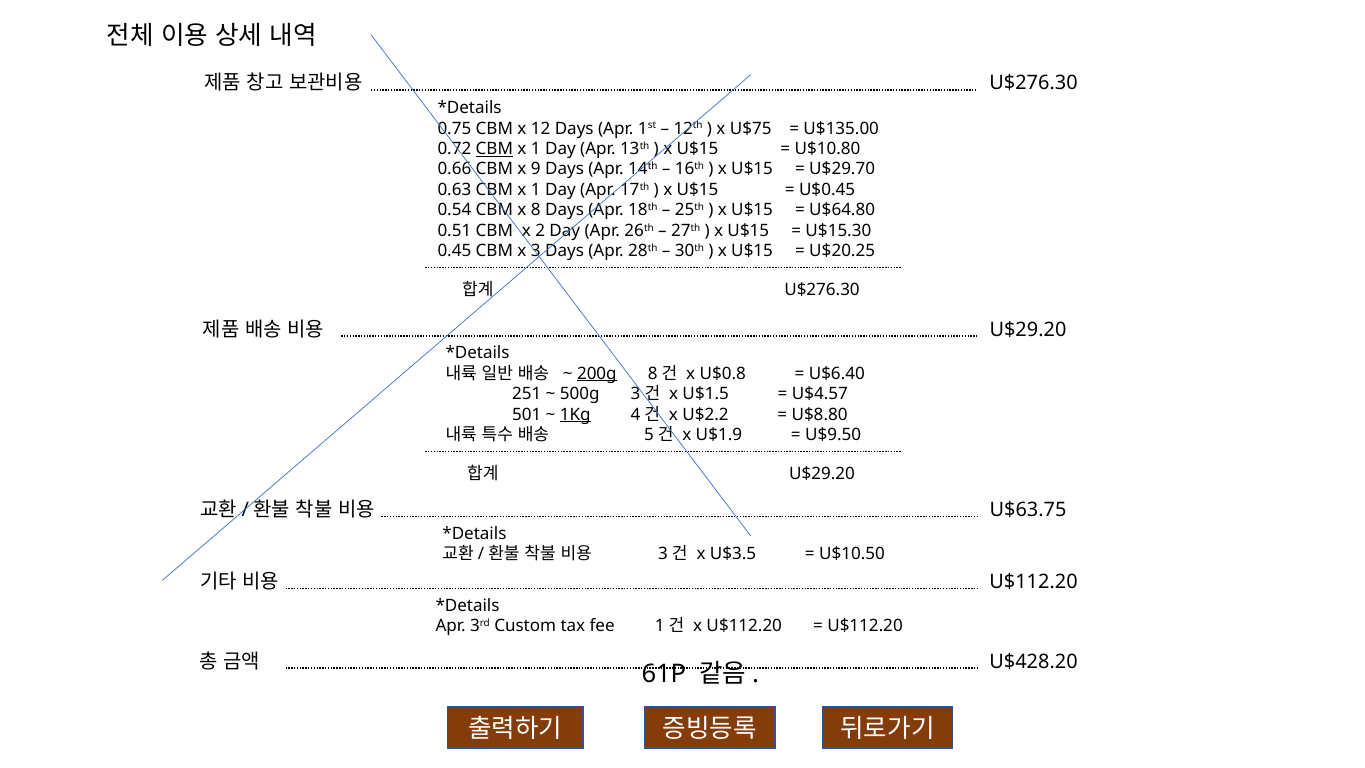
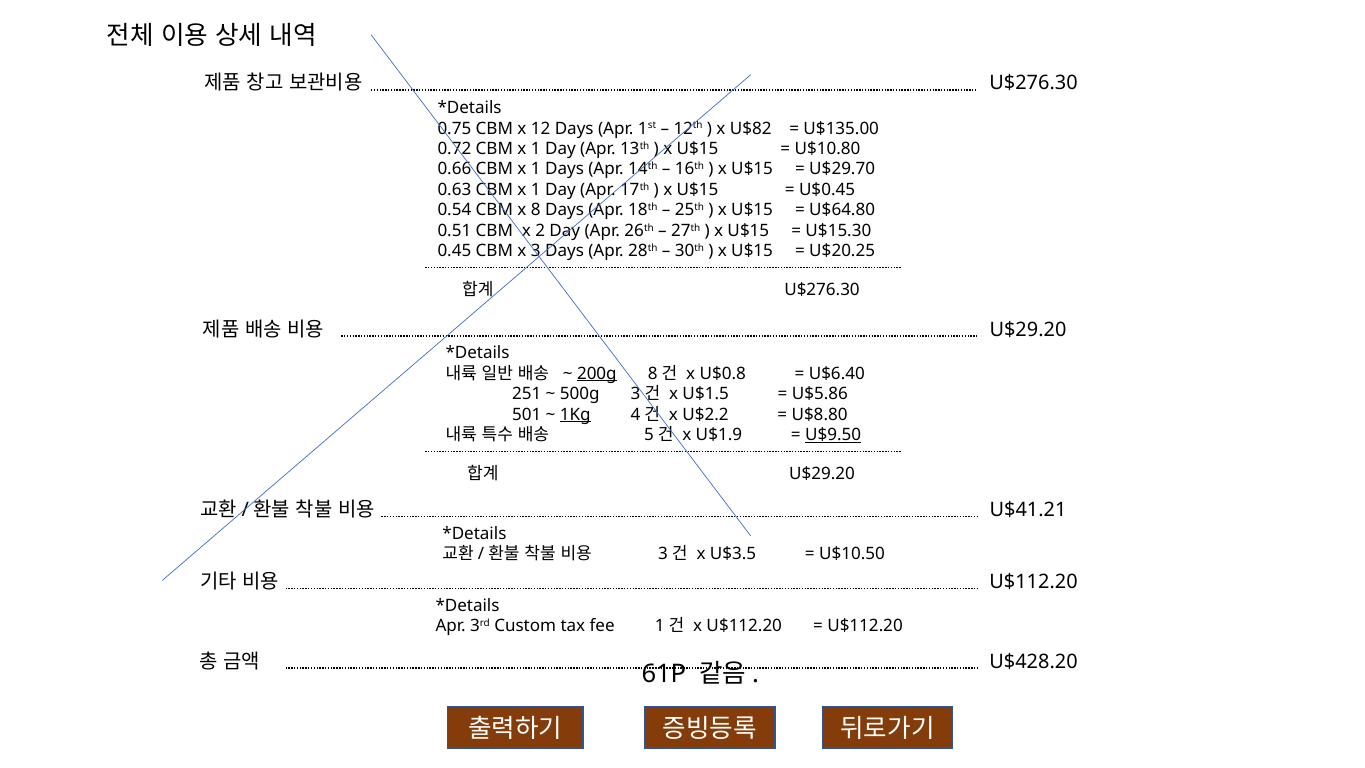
U$75: U$75 -> U$82
CBM at (494, 149) underline: present -> none
0.66 CBM x 9: 9 -> 1
U$4.57: U$4.57 -> U$5.86
U$9.50 underline: none -> present
U$63.75: U$63.75 -> U$41.21
